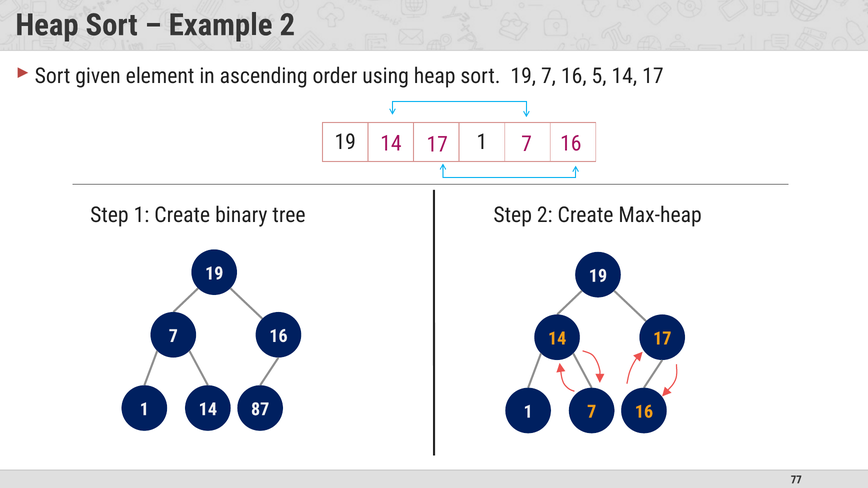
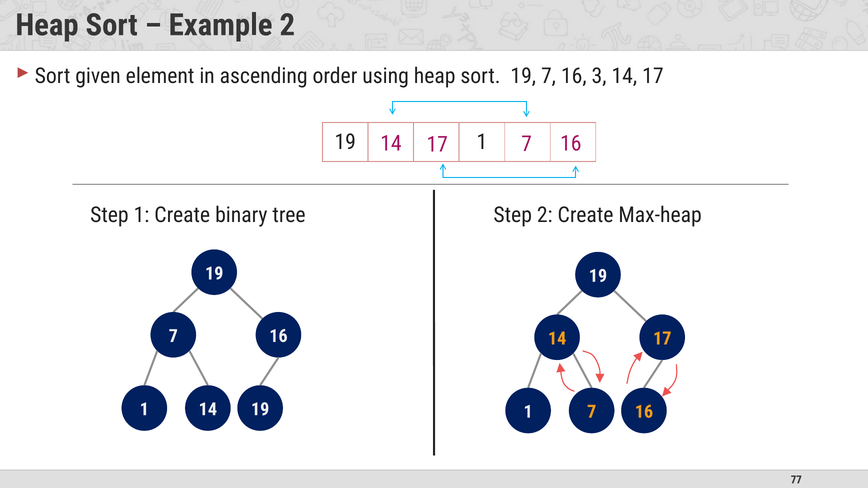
5: 5 -> 3
14 87: 87 -> 19
